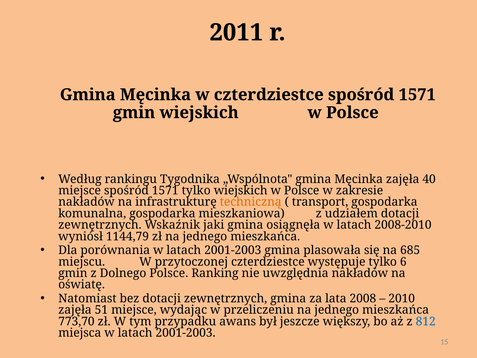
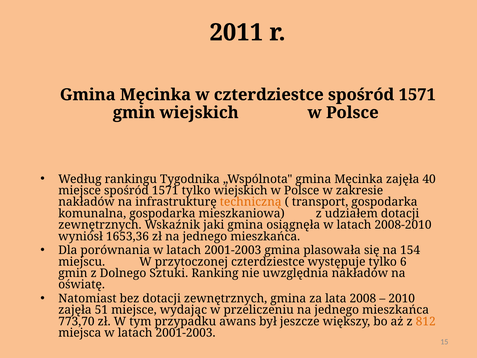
1144,79: 1144,79 -> 1653,36
685: 685 -> 154
Dolnego Polsce: Polsce -> Sztuki
812 colour: blue -> orange
